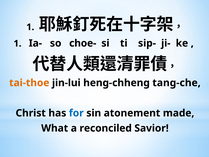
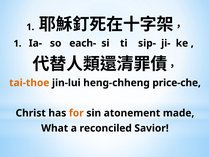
choe-: choe- -> each-
tang-che: tang-che -> price-che
for colour: blue -> orange
